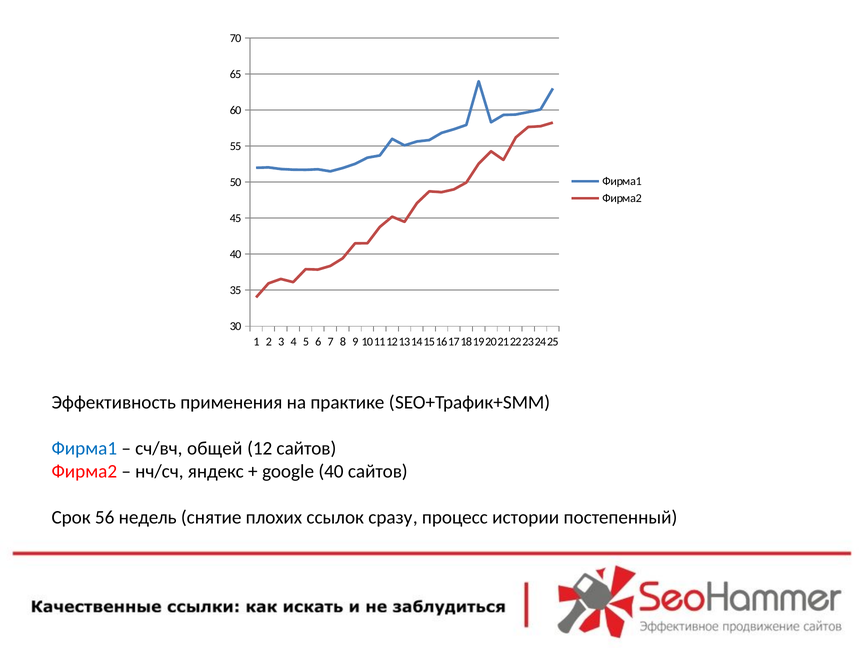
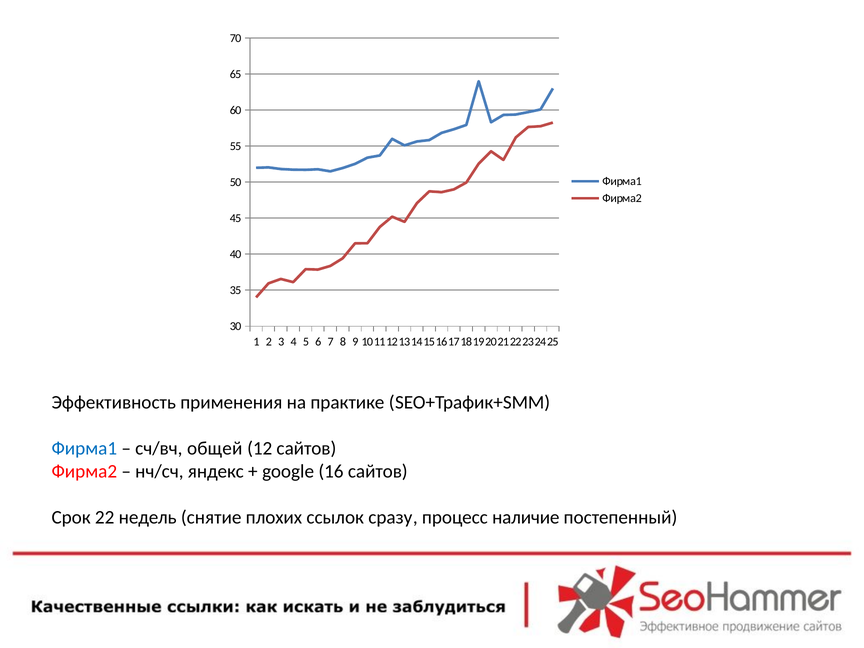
google 40: 40 -> 16
56: 56 -> 22
истории: истории -> наличие
